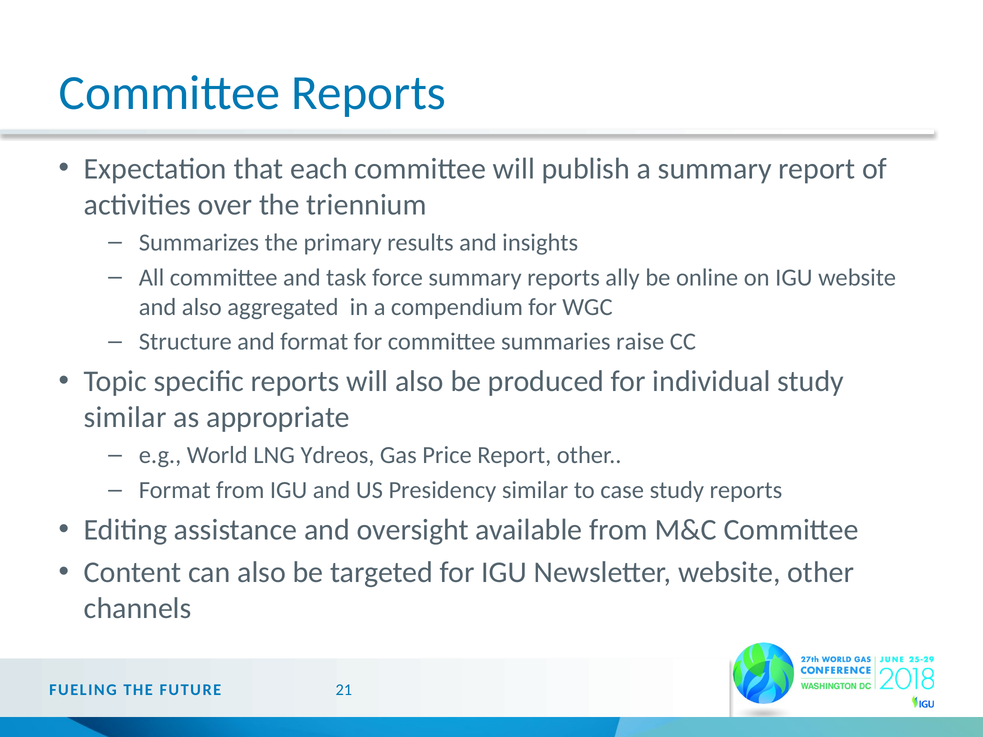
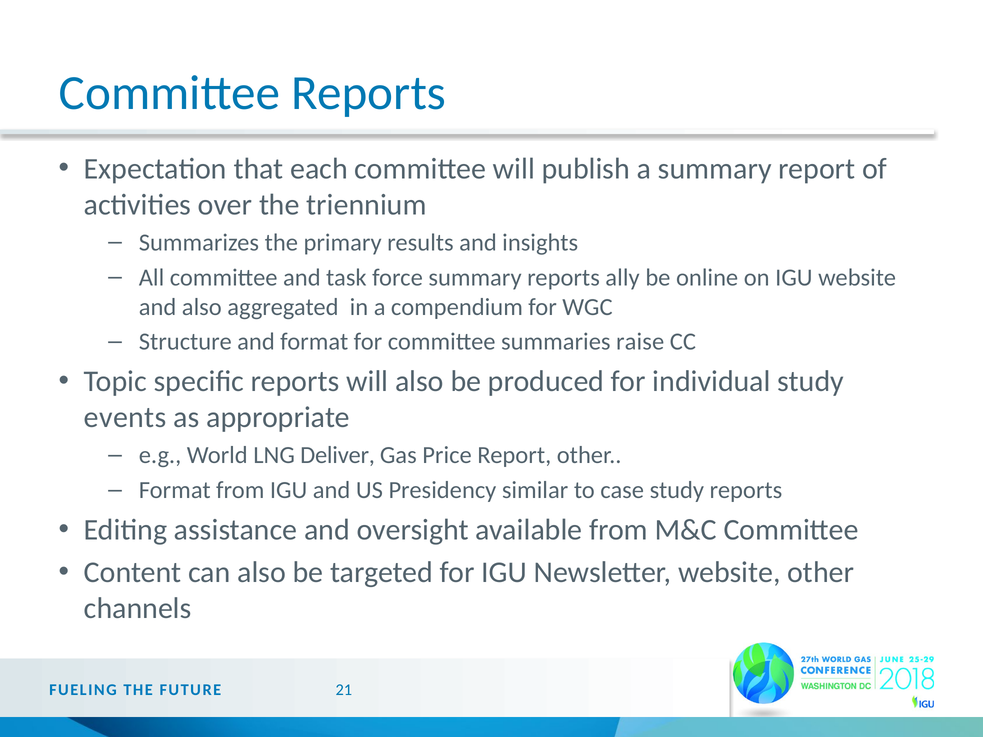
similar at (125, 418): similar -> events
Ydreos: Ydreos -> Deliver
